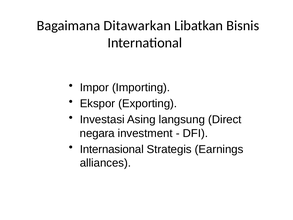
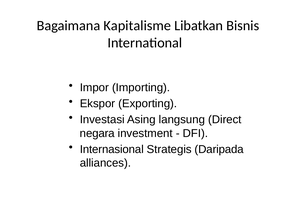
Ditawarkan: Ditawarkan -> Kapitalisme
Earnings: Earnings -> Daripada
